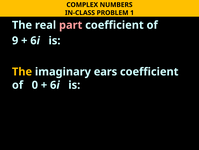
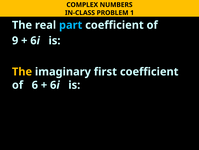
part colour: pink -> light blue
ears: ears -> first
0: 0 -> 6
